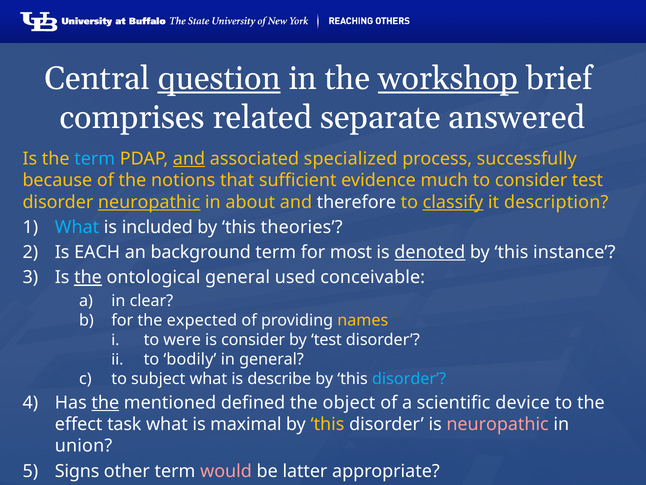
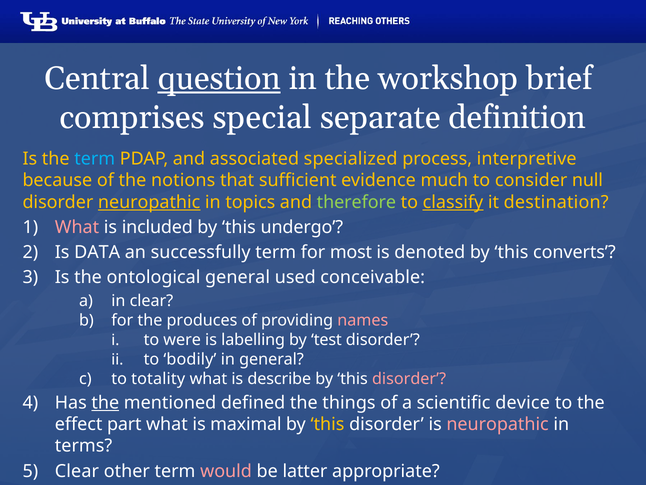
workshop underline: present -> none
related: related -> special
answered: answered -> definition
and at (189, 159) underline: present -> none
successfully: successfully -> interpretive
consider test: test -> null
about: about -> topics
therefore colour: white -> light green
description: description -> destination
What at (77, 227) colour: light blue -> pink
theories: theories -> undergo
EACH: EACH -> DATA
background: background -> successfully
denoted underline: present -> none
instance: instance -> converts
the at (88, 277) underline: present -> none
expected: expected -> produces
names colour: yellow -> pink
is consider: consider -> labelling
subject: subject -> totality
disorder at (409, 378) colour: light blue -> pink
object: object -> things
task: task -> part
union: union -> terms
Signs at (77, 471): Signs -> Clear
